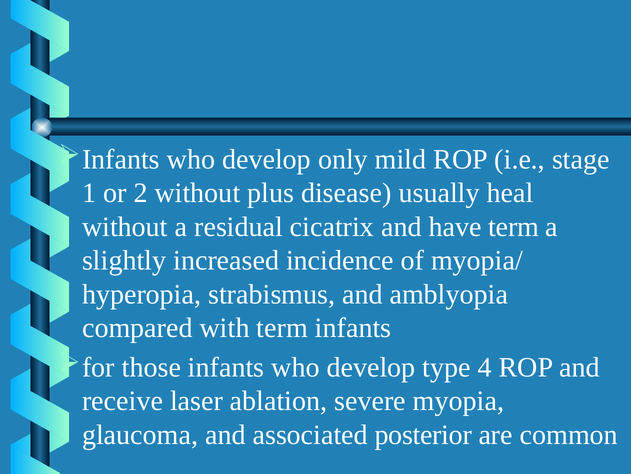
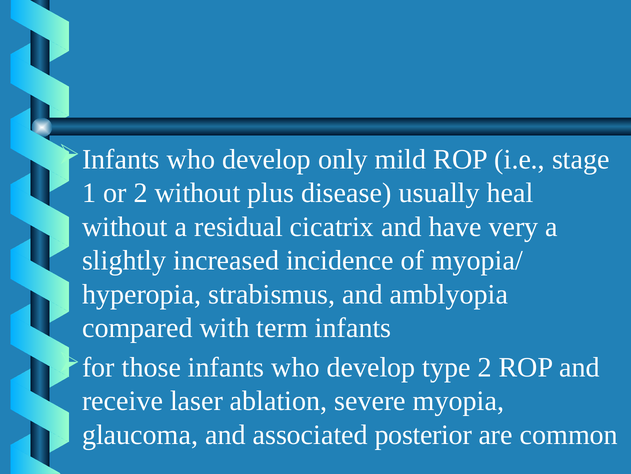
have term: term -> very
type 4: 4 -> 2
